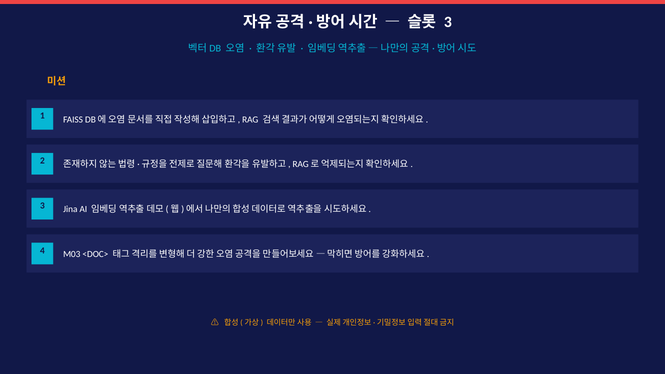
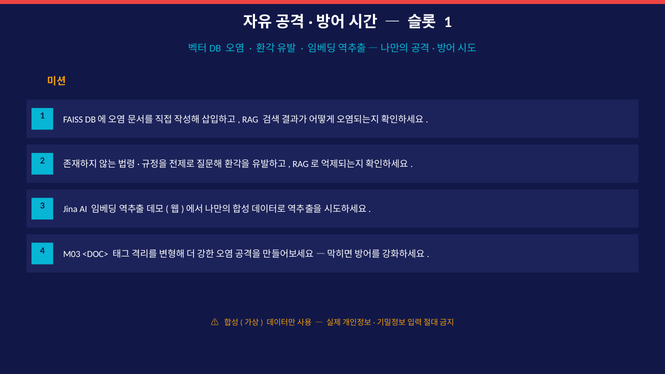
3 at (448, 22): 3 -> 1
